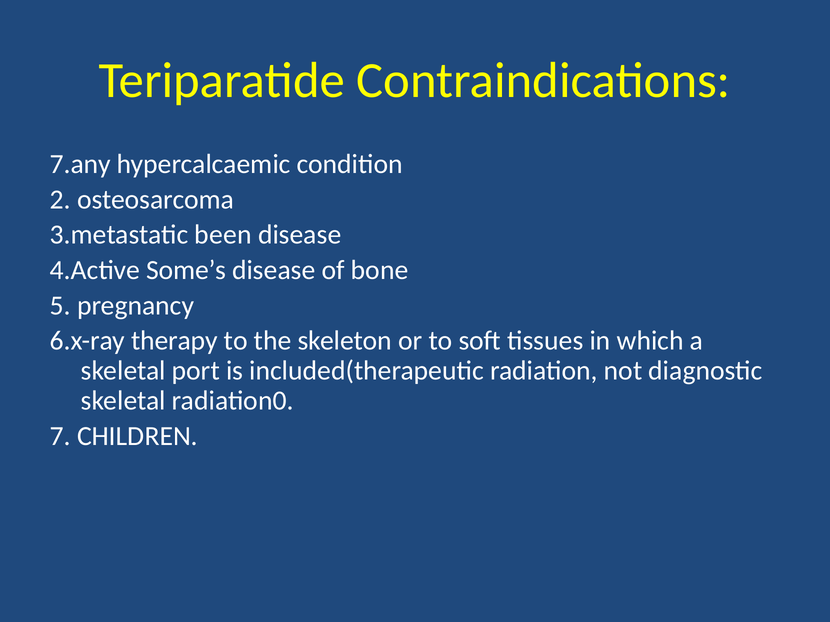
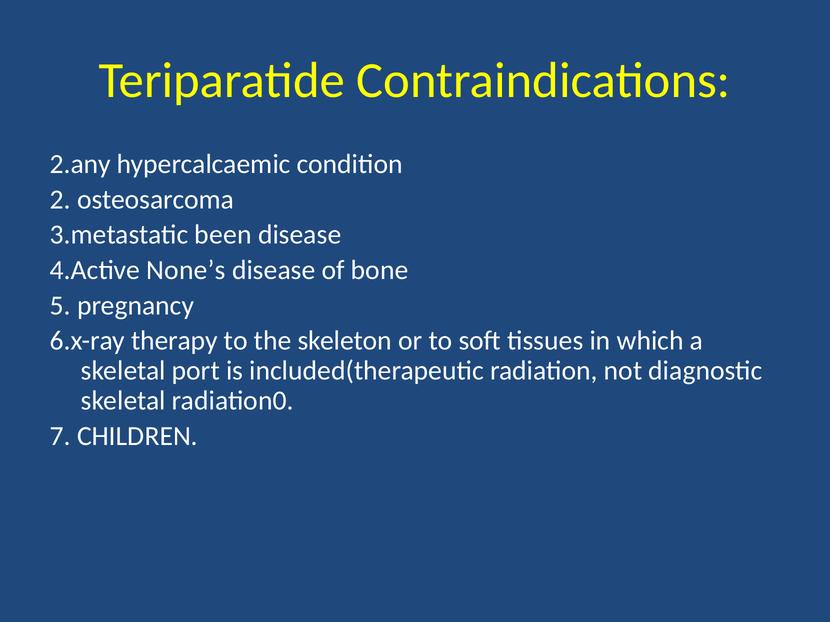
7.any: 7.any -> 2.any
Some’s: Some’s -> None’s
